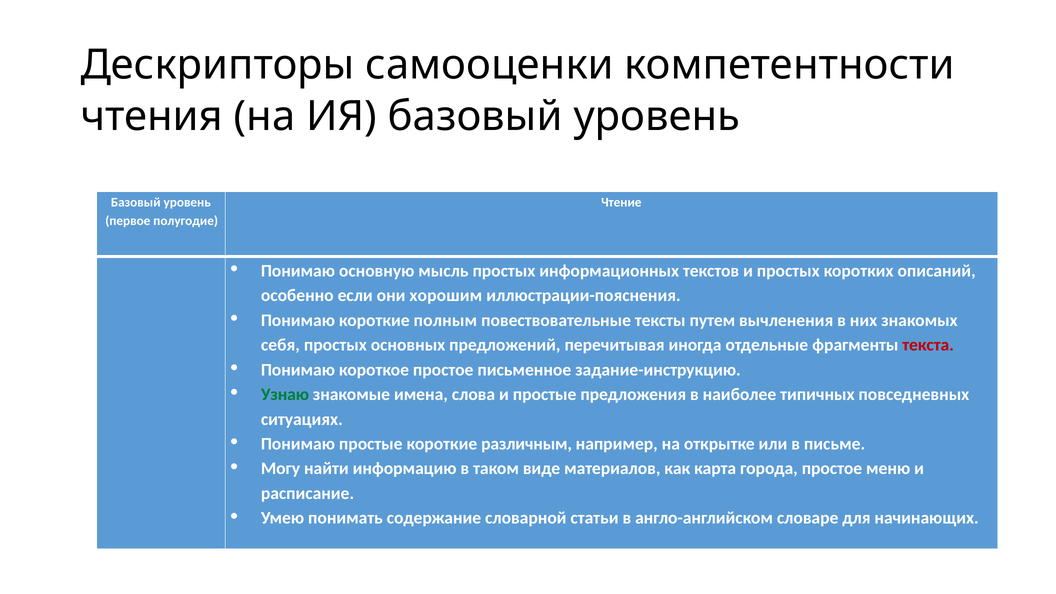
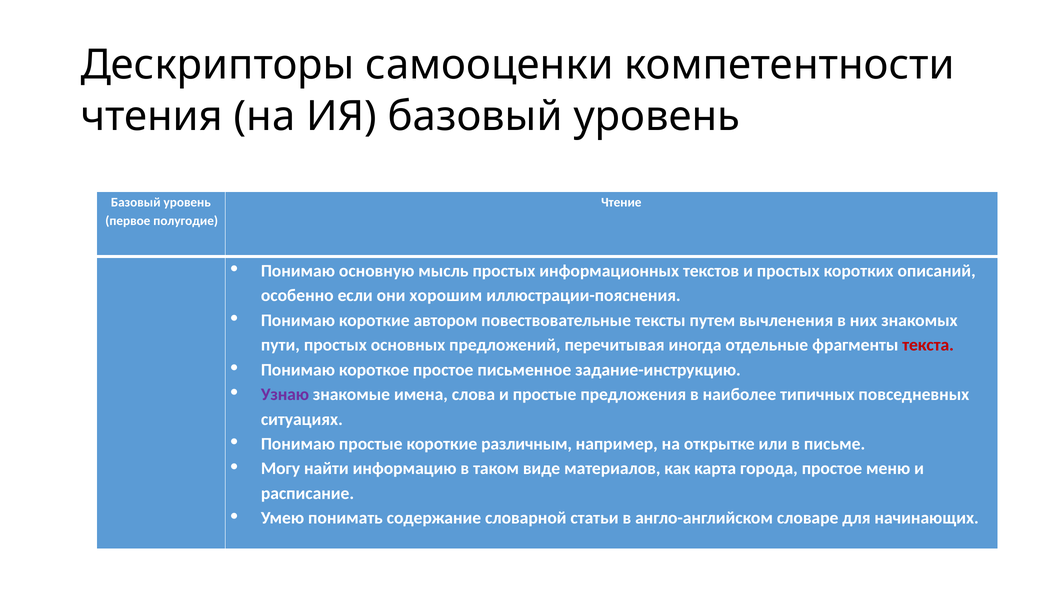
полным: полным -> автором
себя: себя -> пути
Узнаю colour: green -> purple
